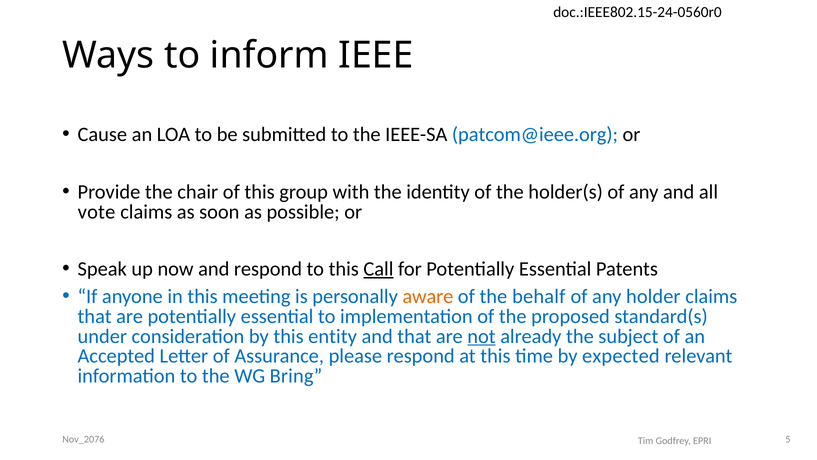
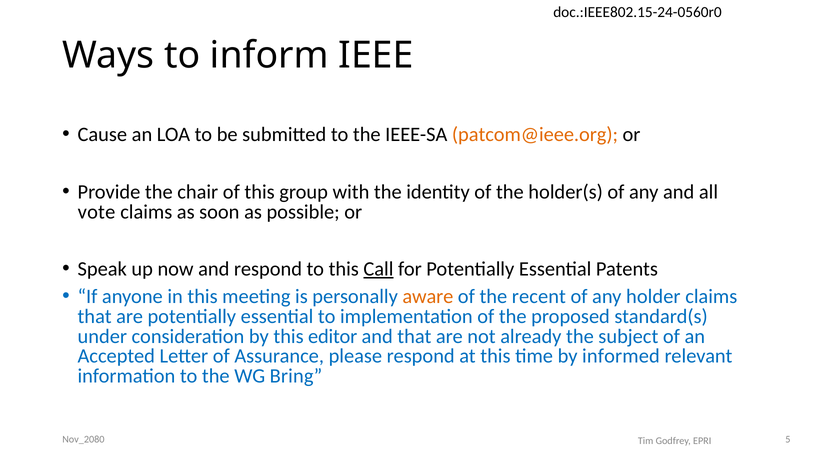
patcom@ieee.org colour: blue -> orange
behalf: behalf -> recent
entity: entity -> editor
not underline: present -> none
expected: expected -> informed
Nov_2076: Nov_2076 -> Nov_2080
